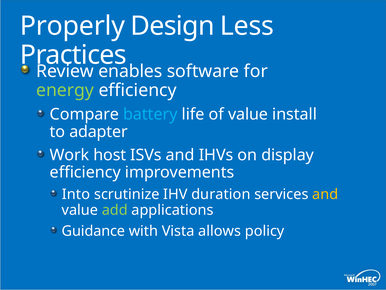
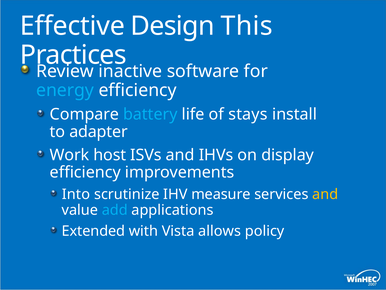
Properly: Properly -> Effective
Less: Less -> This
enables: enables -> inactive
energy colour: light green -> light blue
of value: value -> stays
duration: duration -> measure
add colour: light green -> light blue
Guidance: Guidance -> Extended
